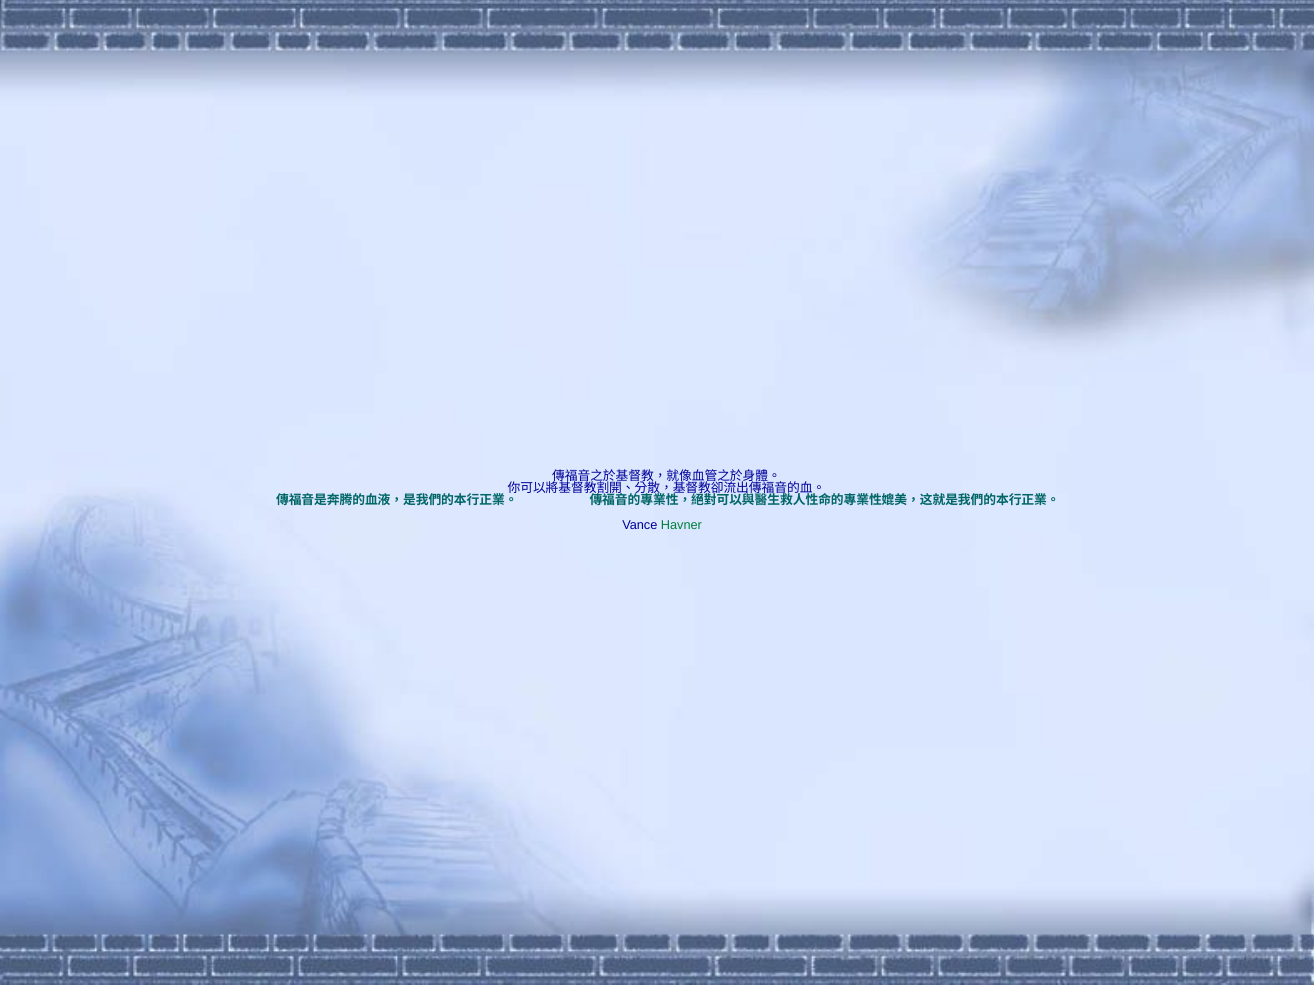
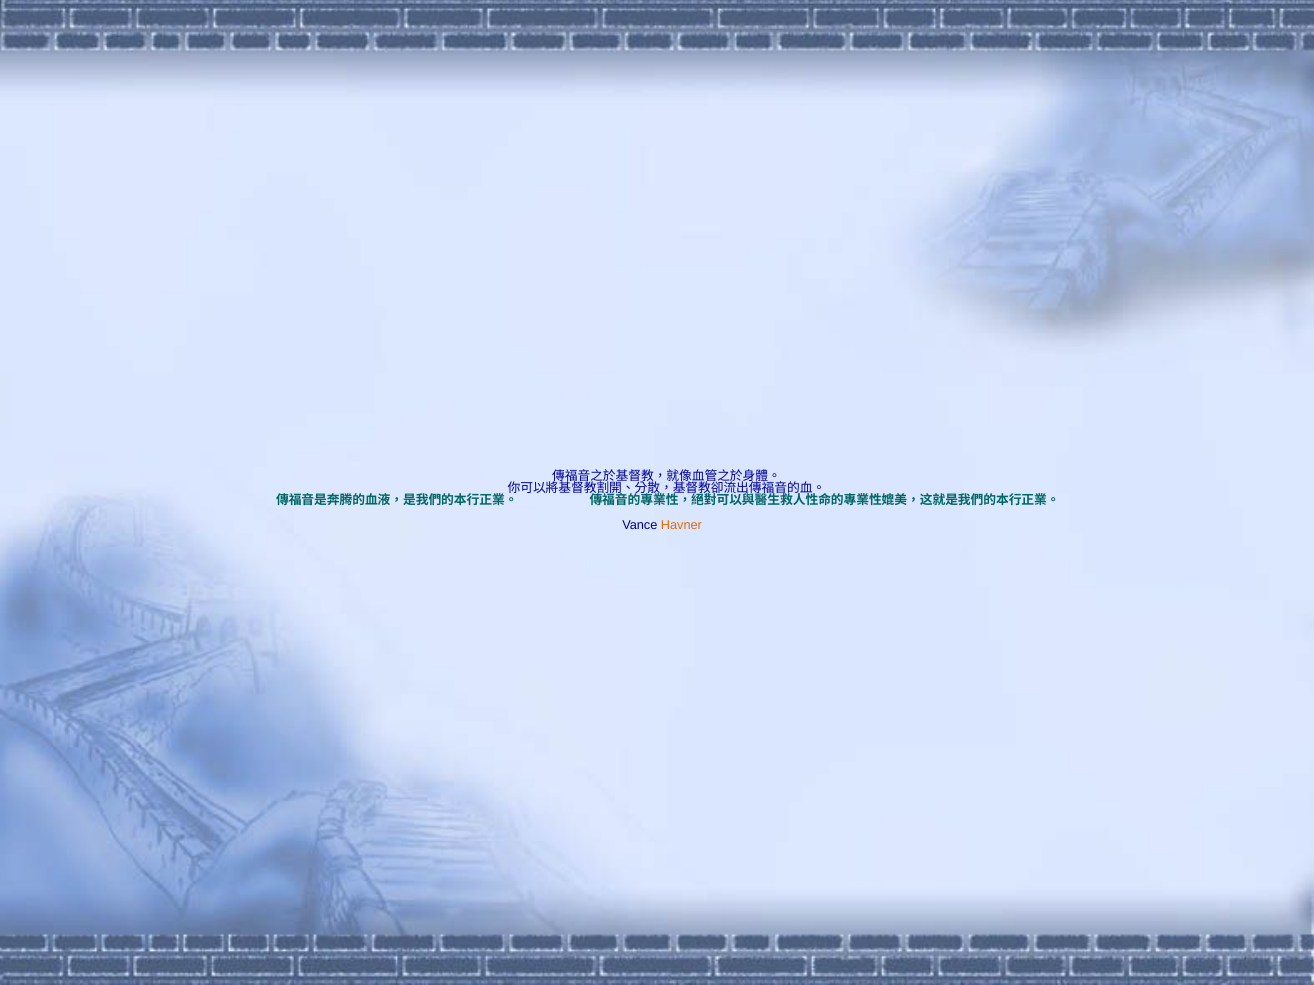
Havner colour: green -> orange
